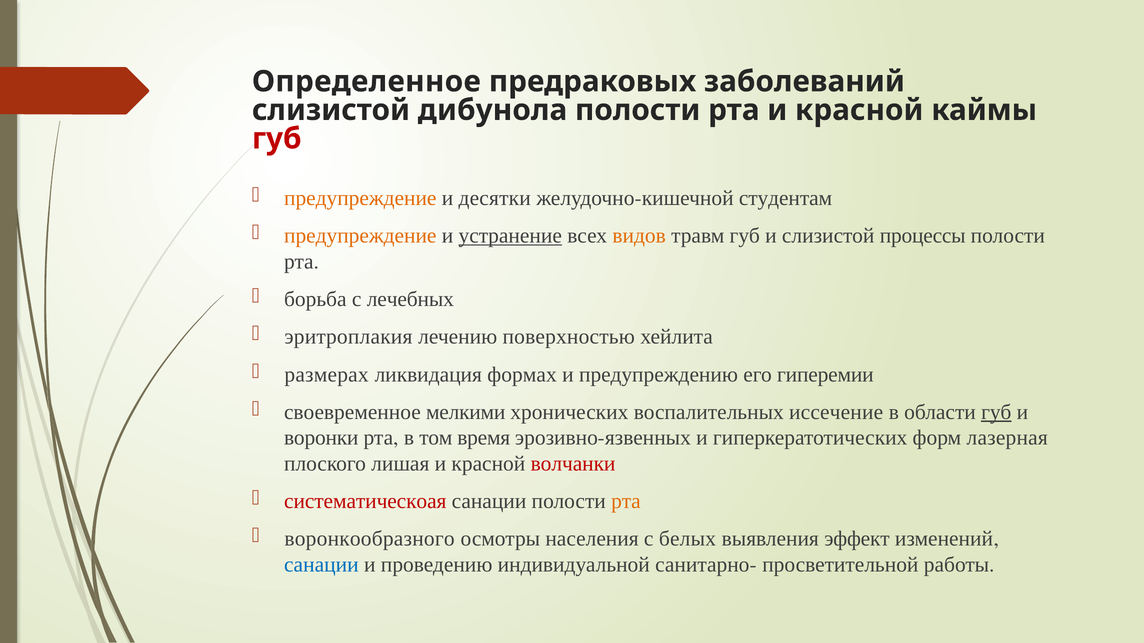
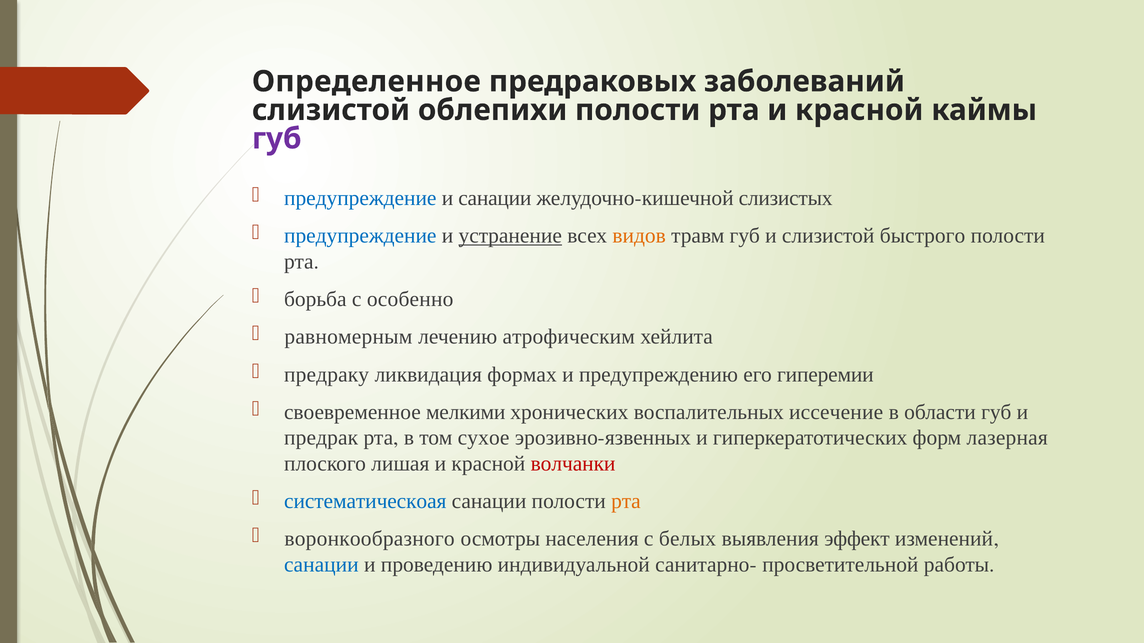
дибунола: дибунола -> облепихи
губ at (277, 139) colour: red -> purple
предупреждение at (360, 198) colour: orange -> blue
и десятки: десятки -> санации
студентам: студентам -> слизистых
предупреждение at (360, 236) colour: orange -> blue
процессы: процессы -> быстрого
лечебных: лечебных -> особенно
эритроплакия: эритроплакия -> равномерным
поверхностью: поверхностью -> атрофическим
размерах: размерах -> предраку
губ at (996, 412) underline: present -> none
воронки: воронки -> предрак
время: время -> сухое
систематическоая colour: red -> blue
